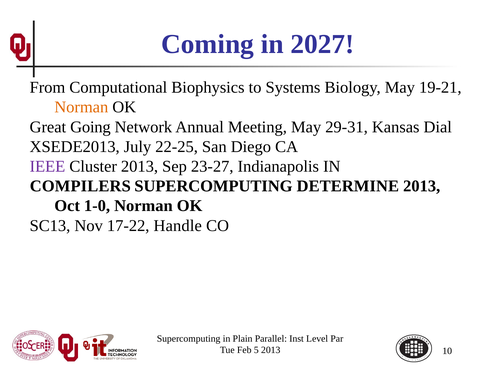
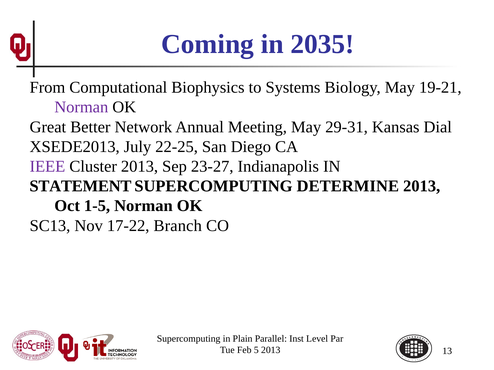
2027: 2027 -> 2035
Norman at (81, 107) colour: orange -> purple
Going: Going -> Better
COMPILERS: COMPILERS -> STATEMENT
1-0: 1-0 -> 1-5
Handle: Handle -> Branch
10: 10 -> 13
